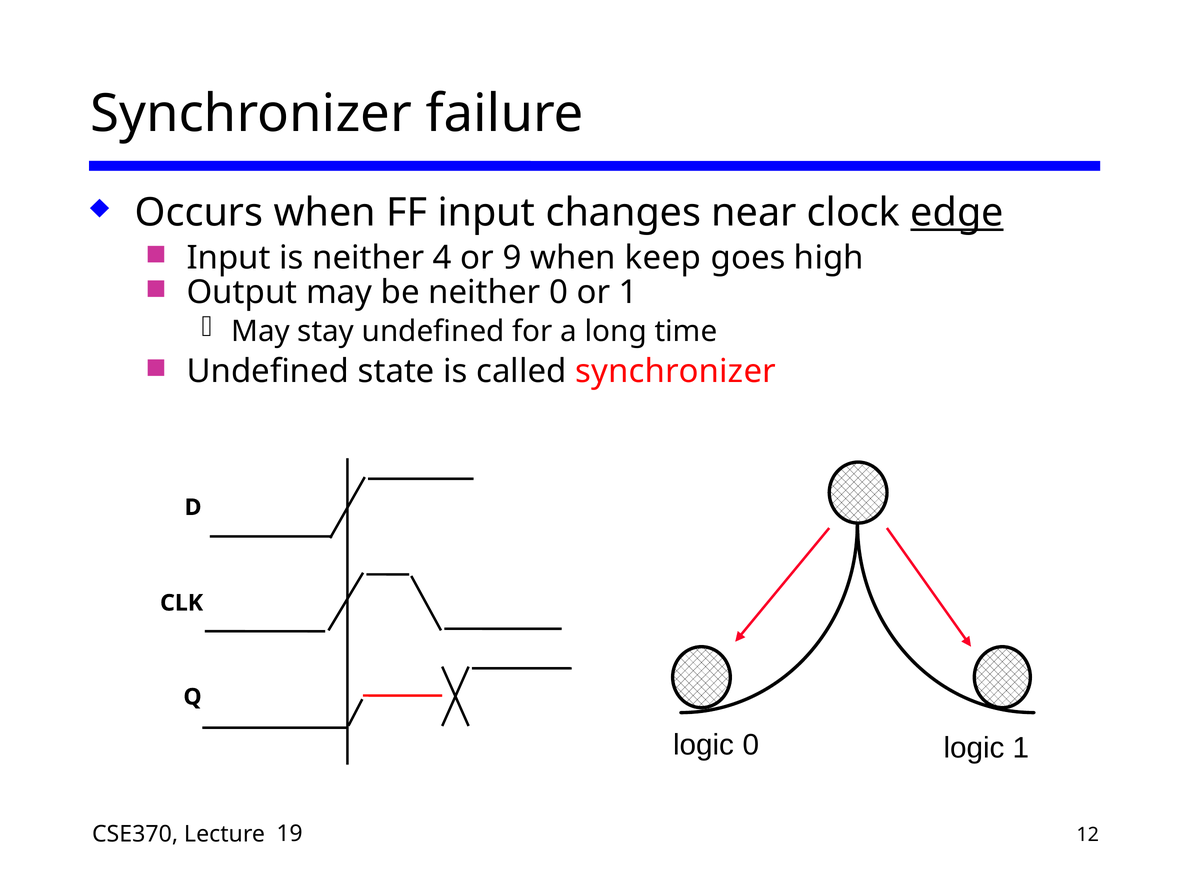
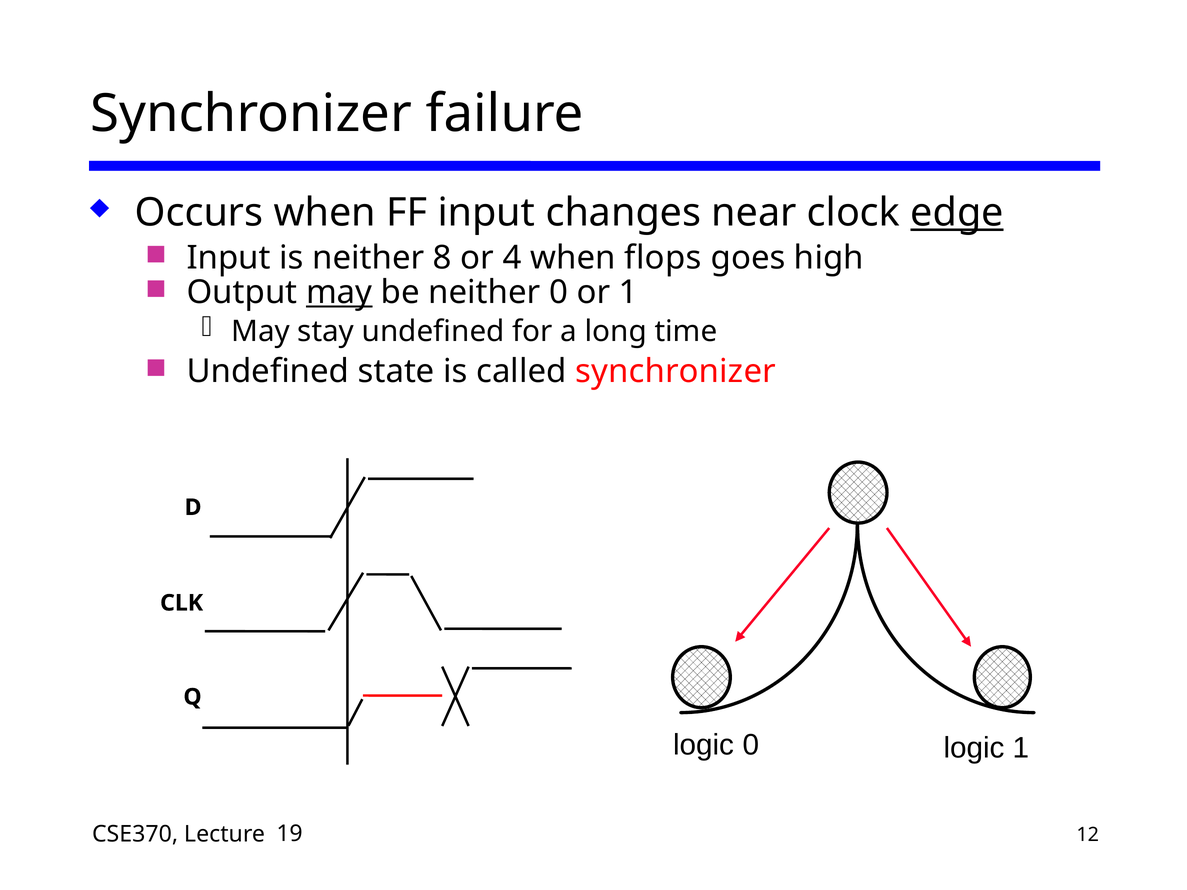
4: 4 -> 8
9: 9 -> 4
keep: keep -> flops
may at (339, 292) underline: none -> present
